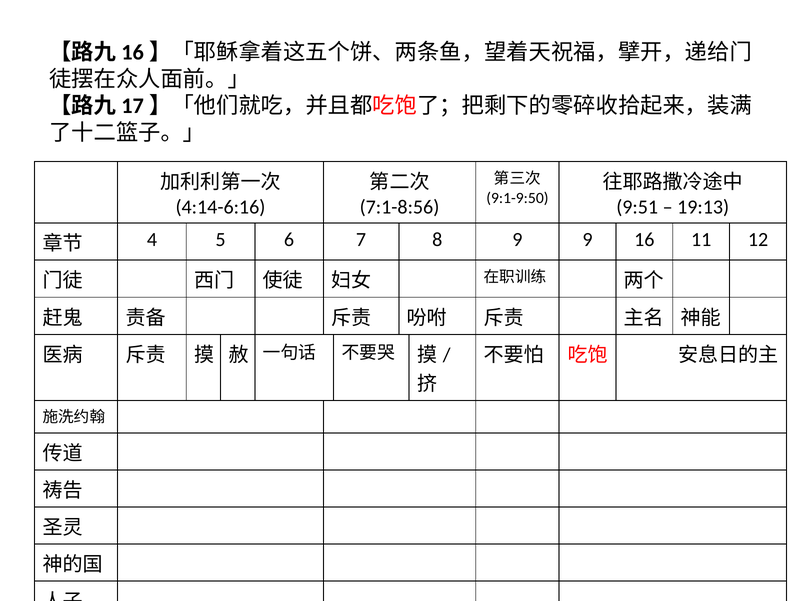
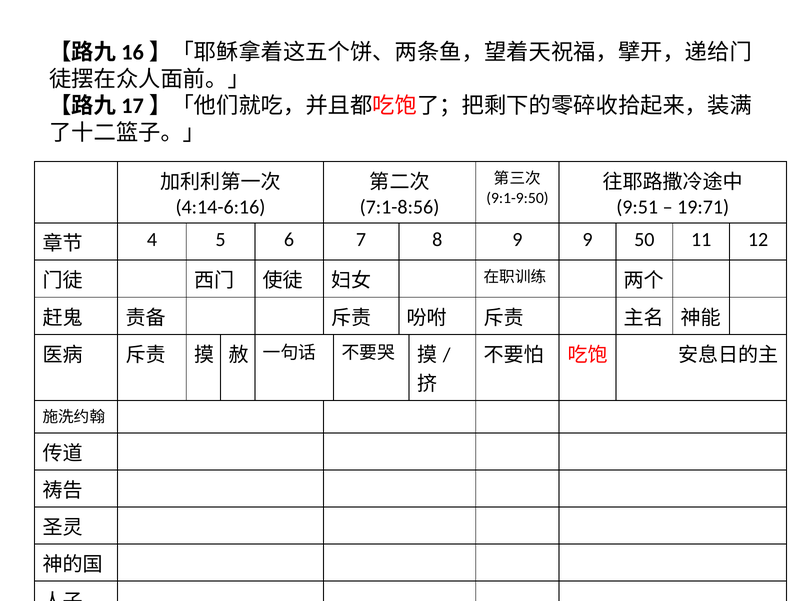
19:13: 19:13 -> 19:71
16: 16 -> 50
